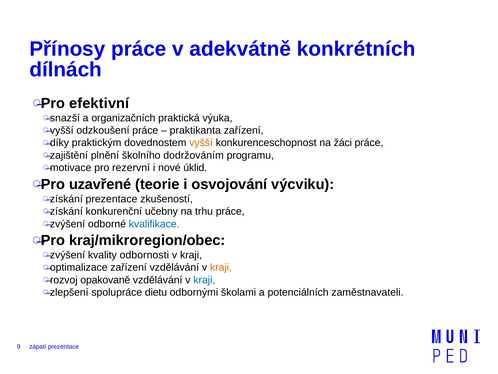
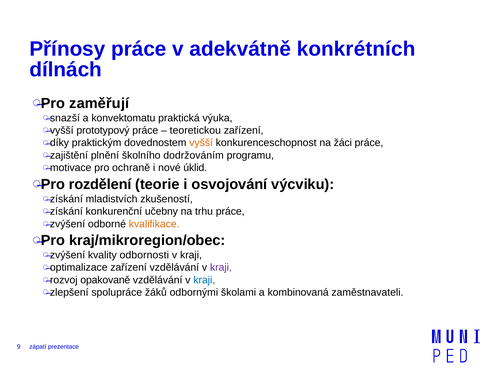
efektivní: efektivní -> zaměřují
organizačních: organizačních -> konvektomatu
odzkoušení: odzkoušení -> prototypový
praktikanta: praktikanta -> teoretickou
rezervní: rezervní -> ochraně
uzavřené: uzavřené -> rozdělení
prezentace at (112, 199): prezentace -> mladistvích
kvalifikace colour: blue -> orange
kraji at (221, 267) colour: orange -> purple
dietu: dietu -> žáků
potenciálních: potenciálních -> kombinovaná
